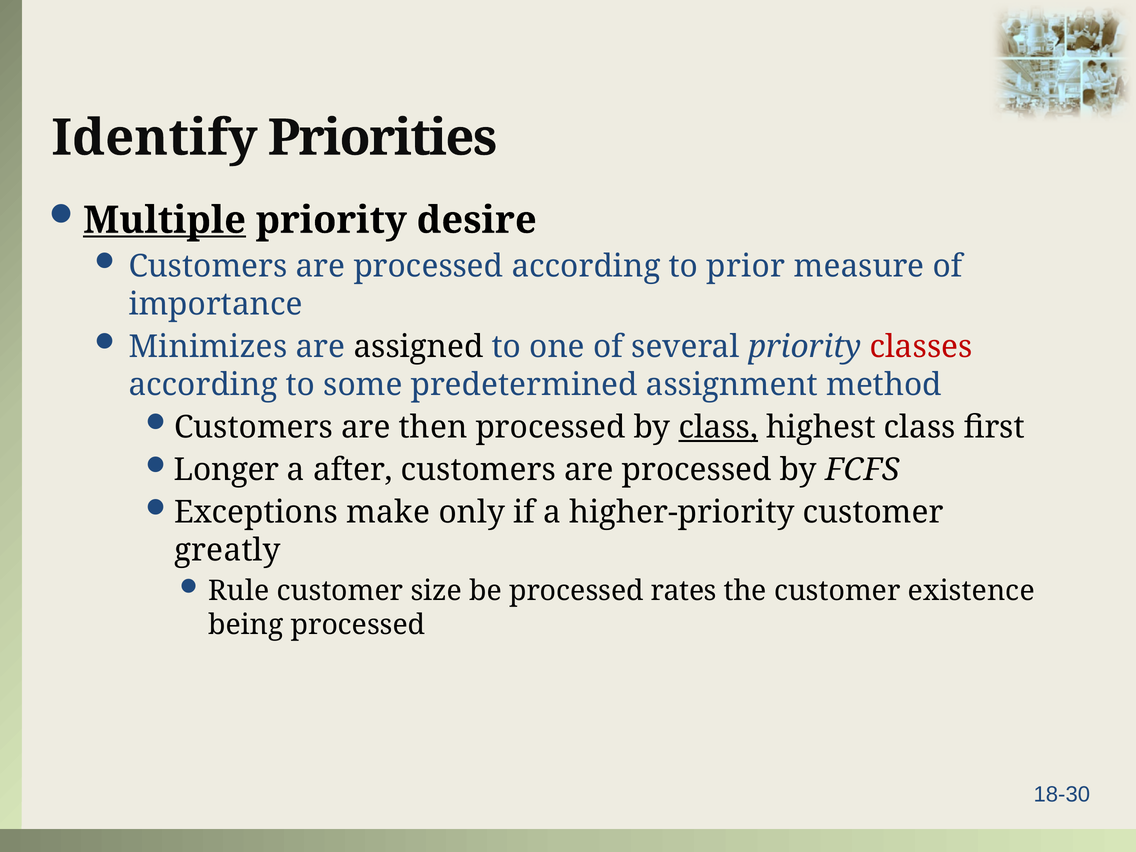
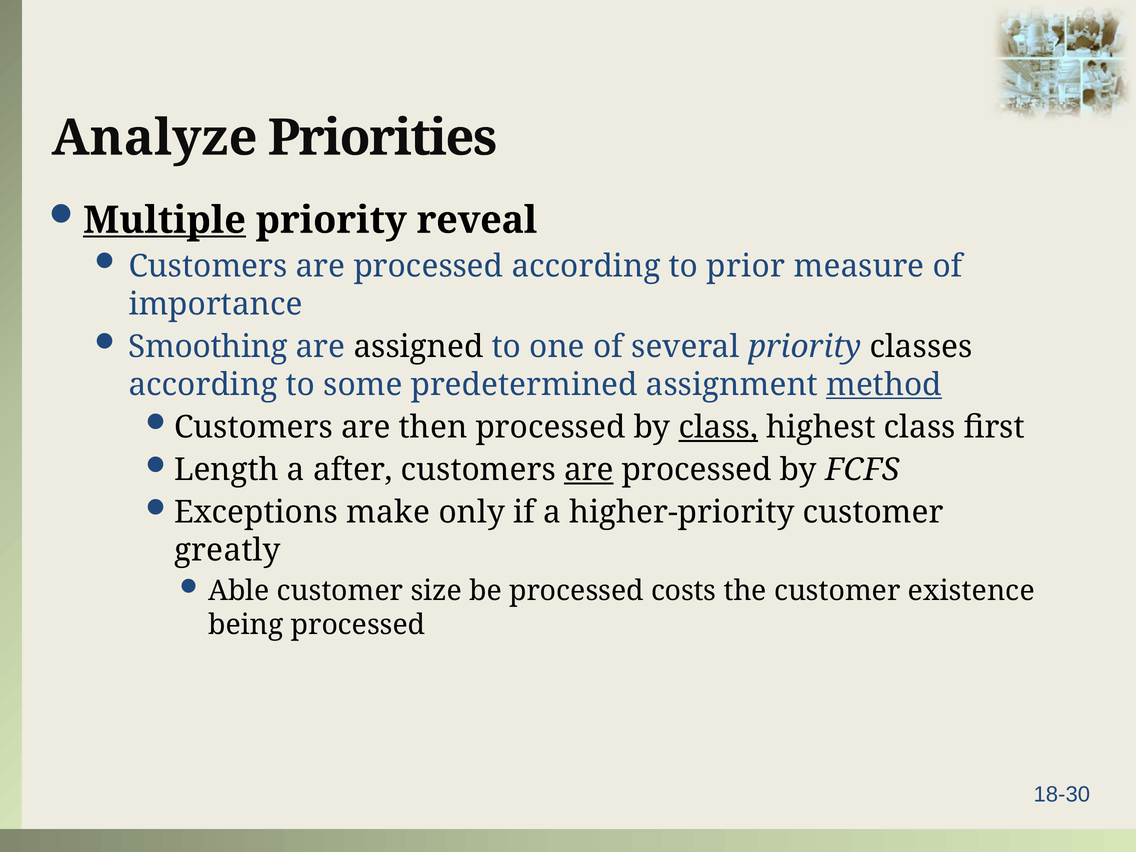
Identify: Identify -> Analyze
desire: desire -> reveal
Minimizes: Minimizes -> Smoothing
classes colour: red -> black
method underline: none -> present
Longer: Longer -> Length
are at (589, 470) underline: none -> present
Rule: Rule -> Able
rates: rates -> costs
